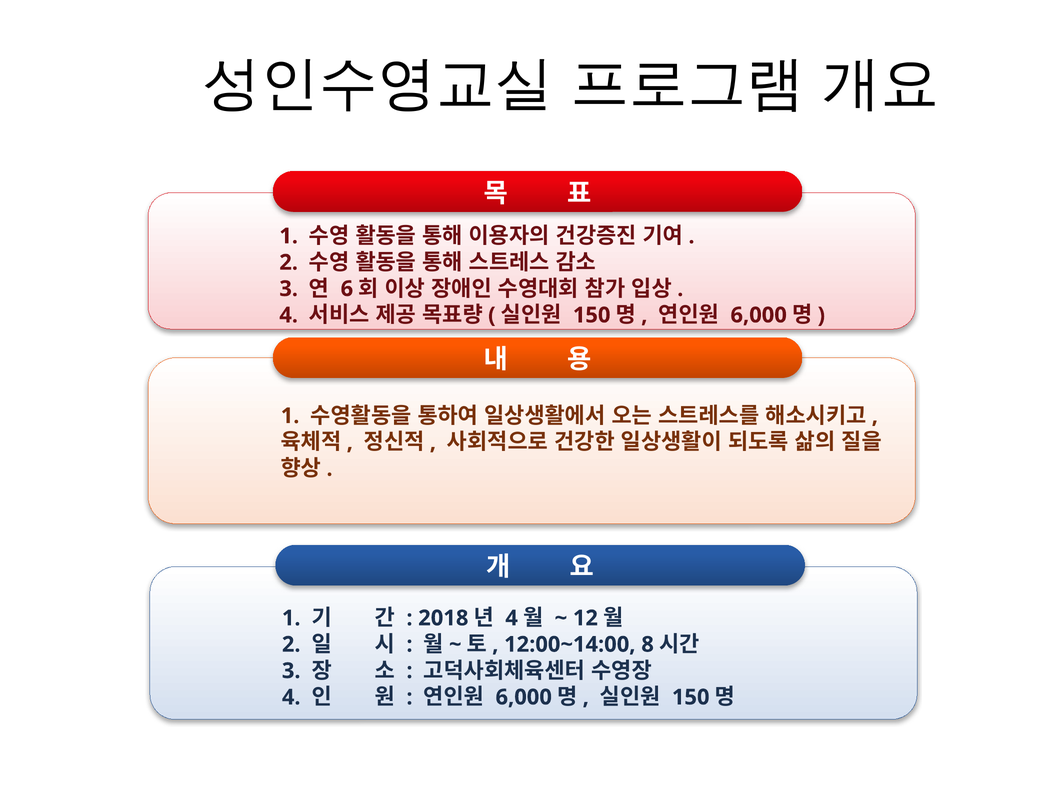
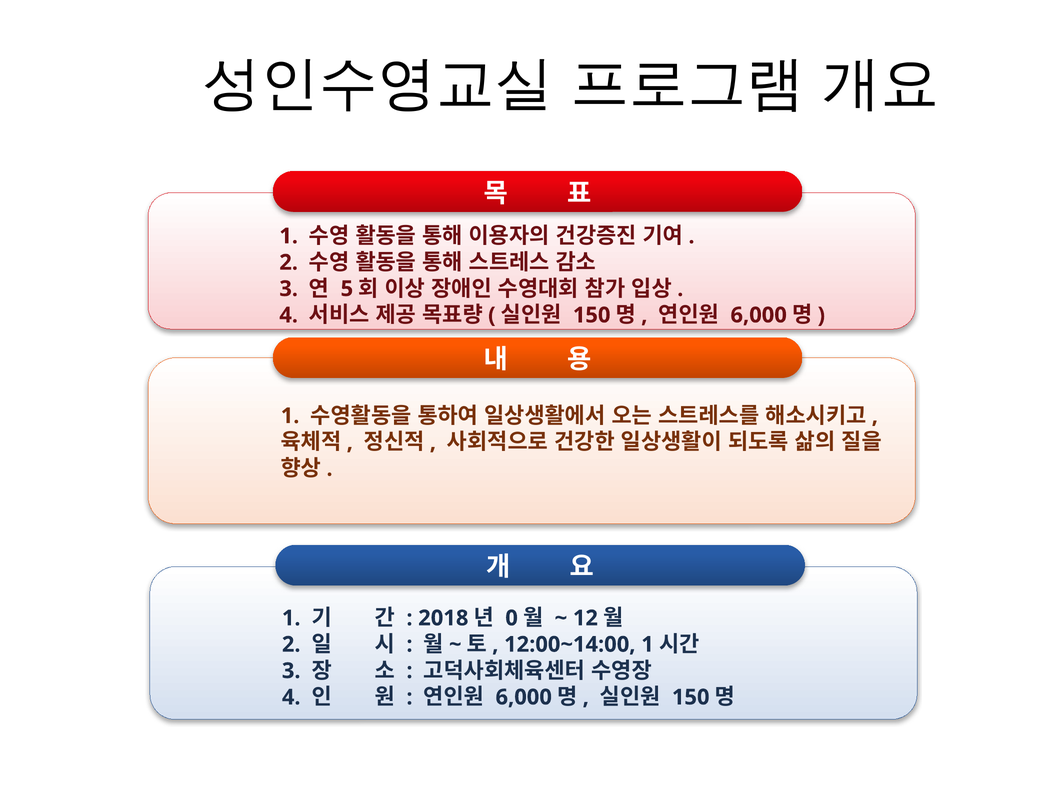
6: 6 -> 5
4 at (512, 618): 4 -> 0
12:00~14:00 8: 8 -> 1
